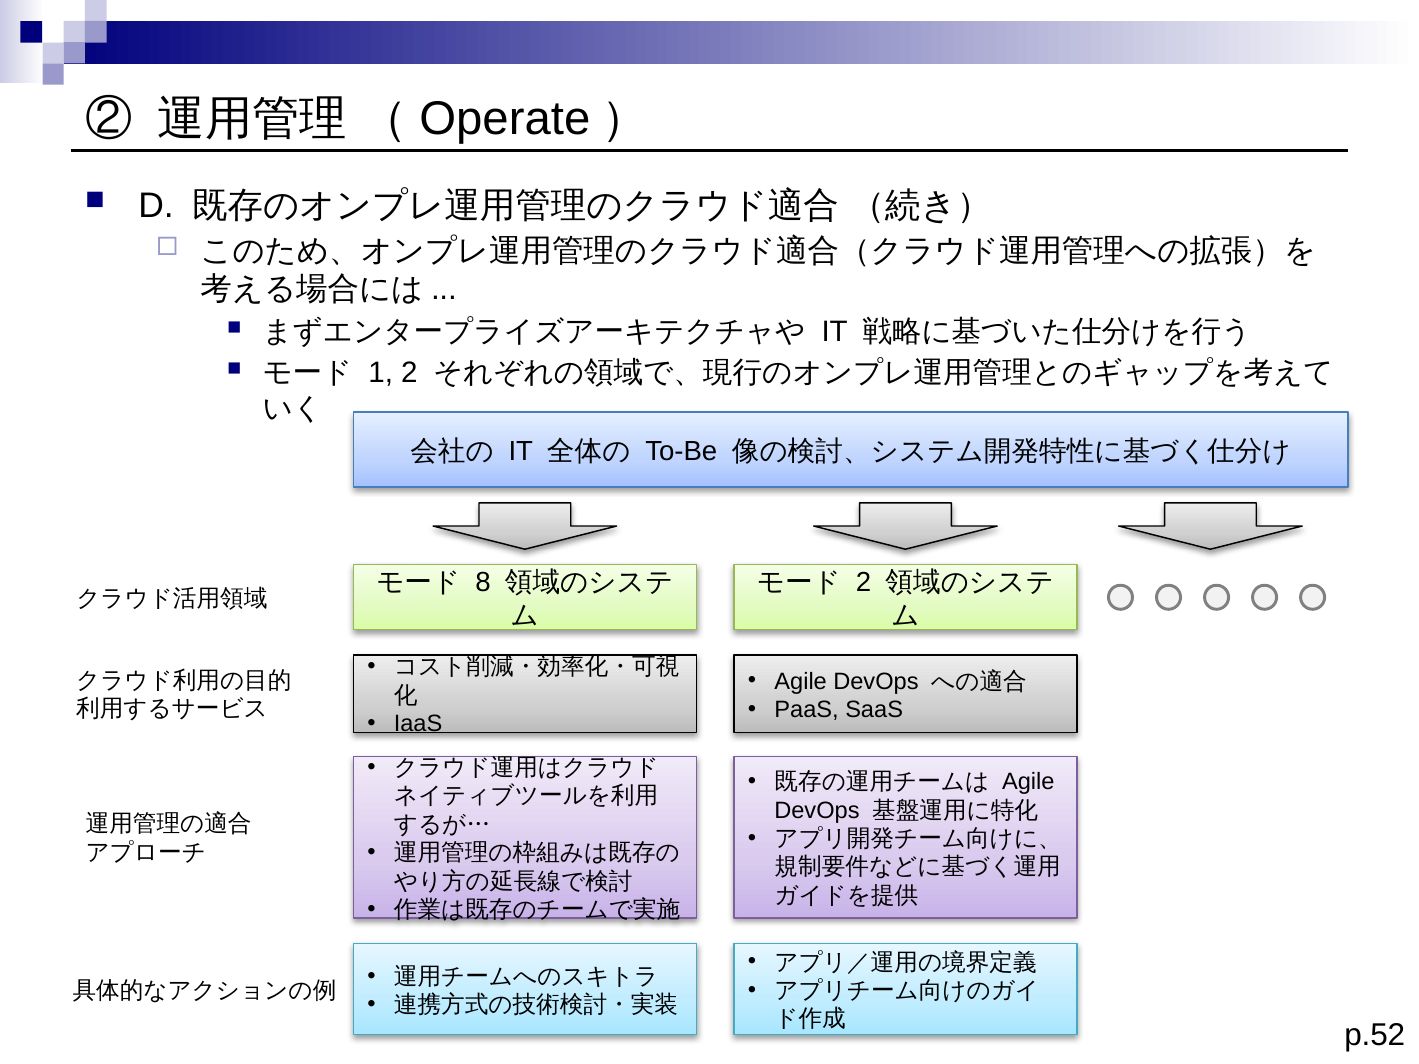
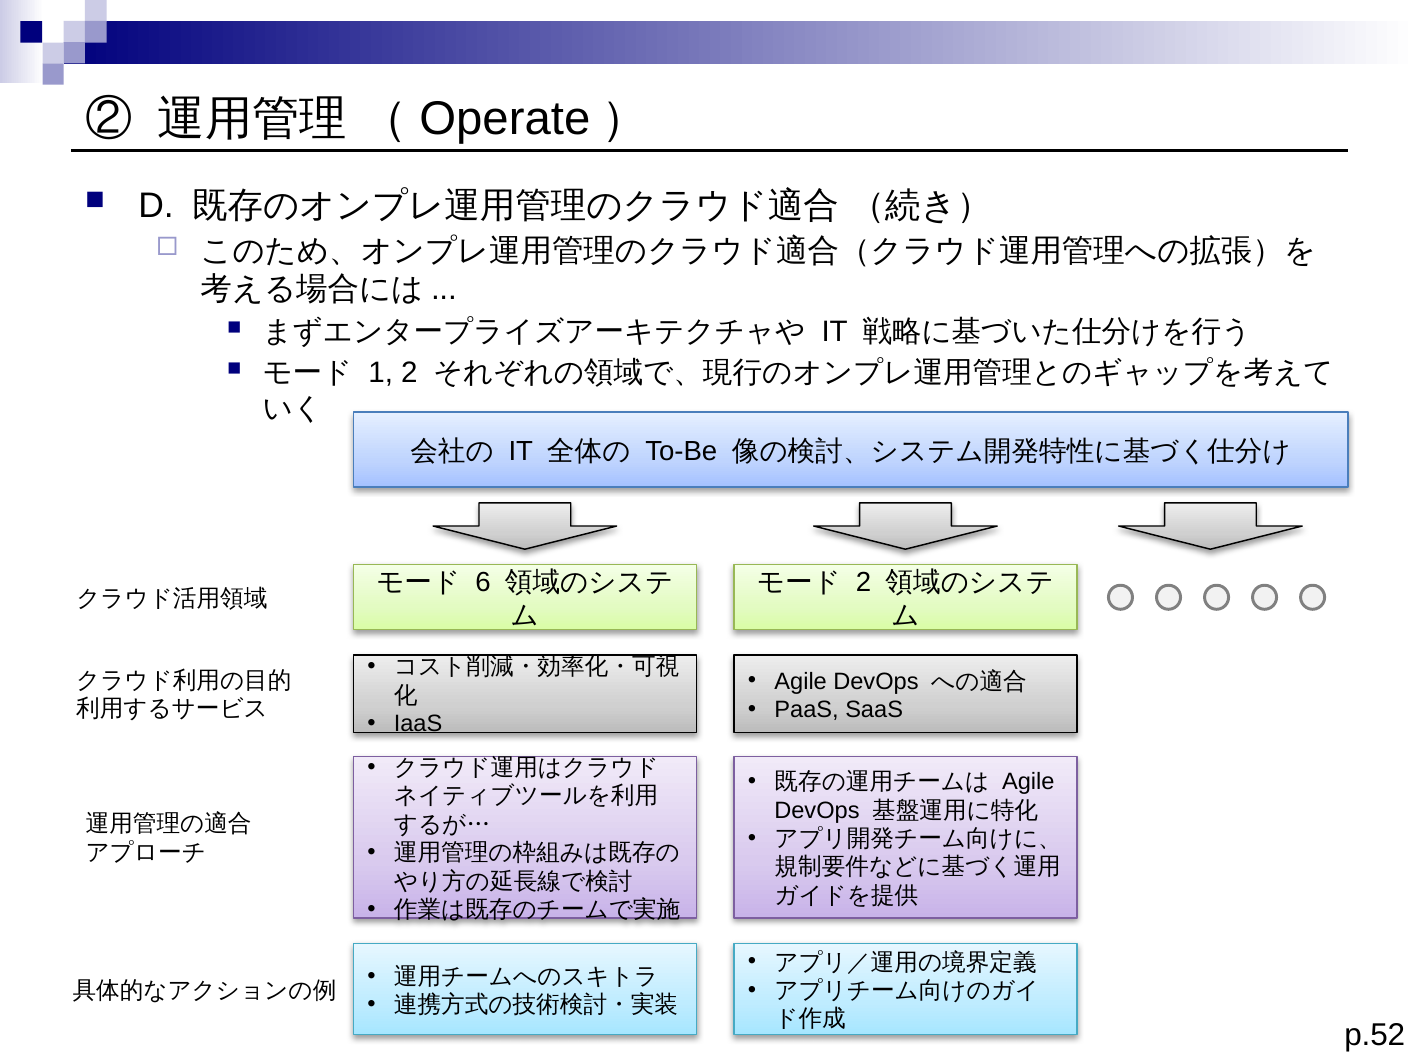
8: 8 -> 6
